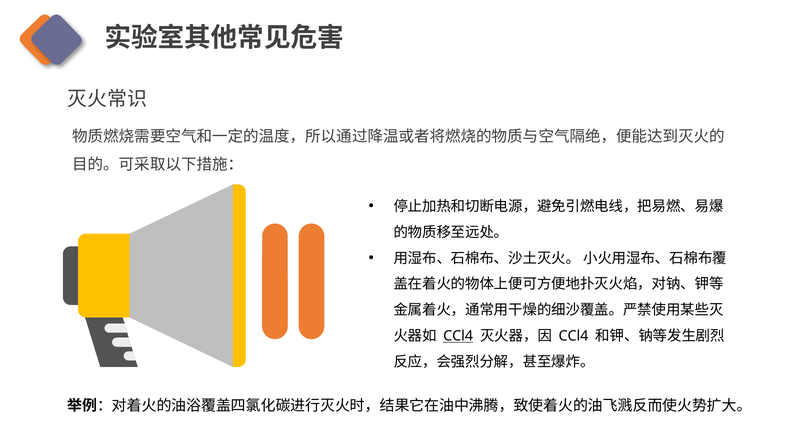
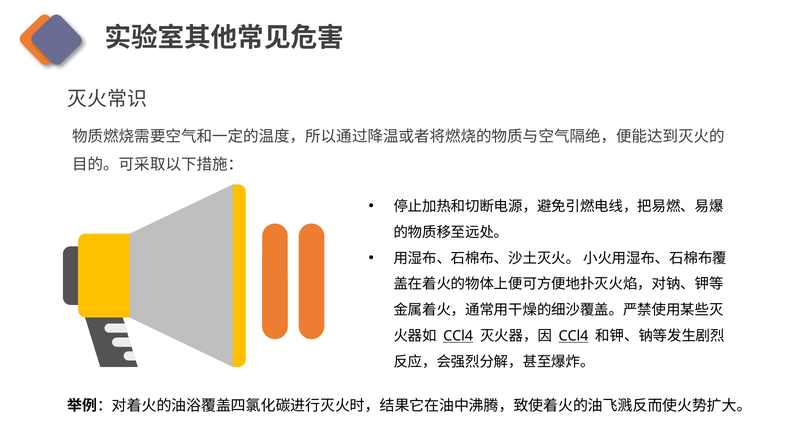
CCl4 at (573, 336) underline: none -> present
